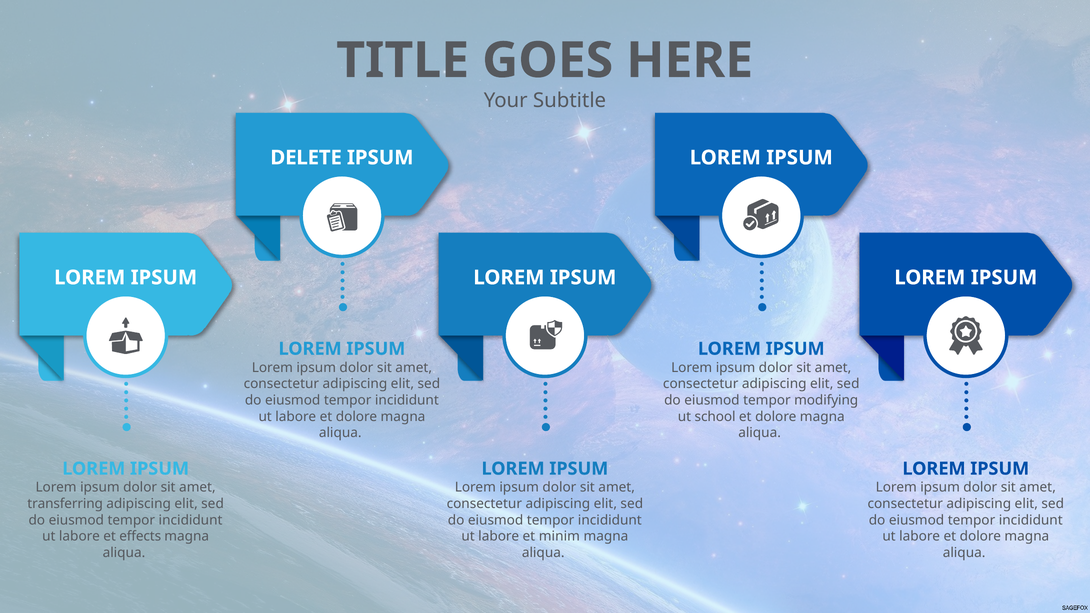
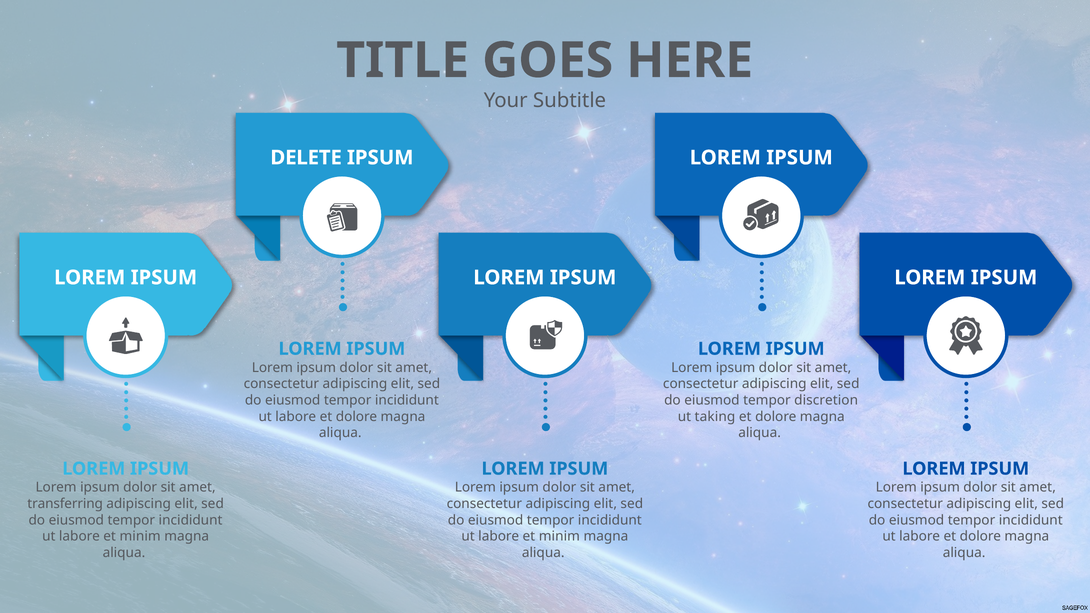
modifying: modifying -> discretion
school: school -> taking
effects at (140, 537): effects -> minim
